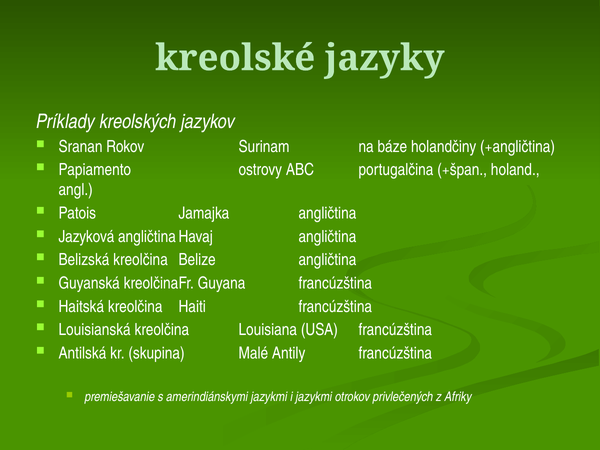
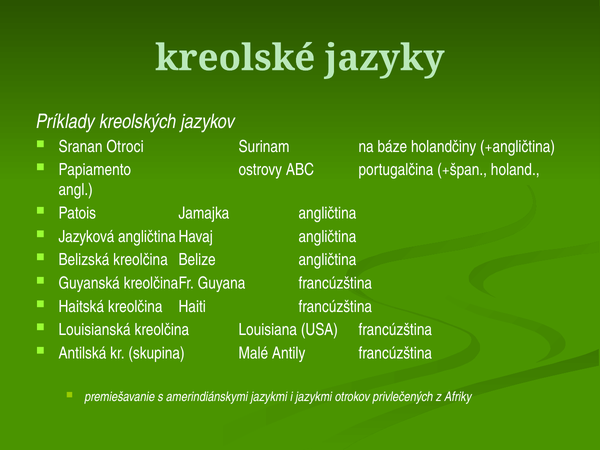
Rokov: Rokov -> Otroci
